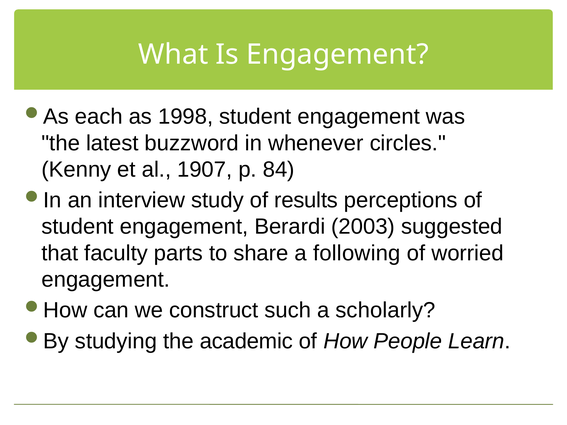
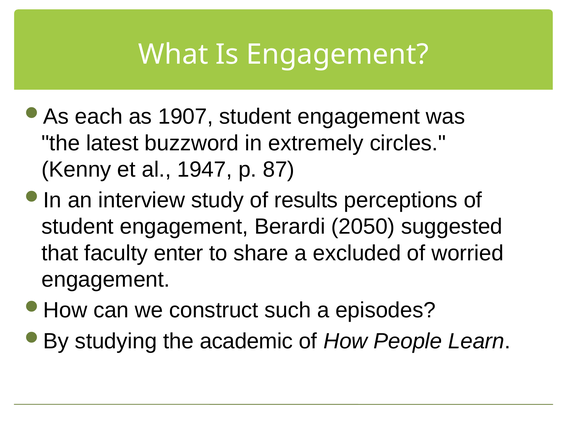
1998: 1998 -> 1907
whenever: whenever -> extremely
1907: 1907 -> 1947
84: 84 -> 87
2003: 2003 -> 2050
parts: parts -> enter
following: following -> excluded
scholarly: scholarly -> episodes
